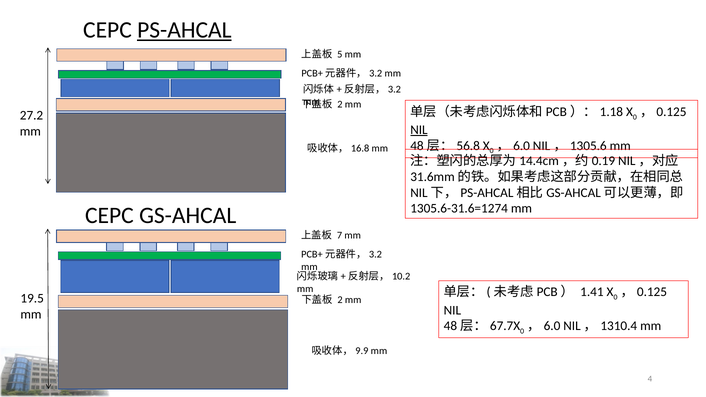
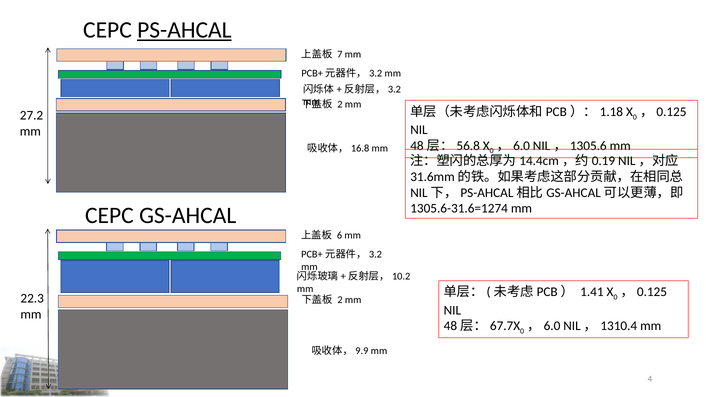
5: 5 -> 7
NIL at (419, 130) underline: present -> none
7: 7 -> 6
19.5: 19.5 -> 22.3
